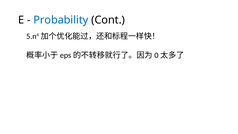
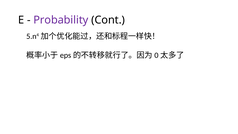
Probability colour: blue -> purple
